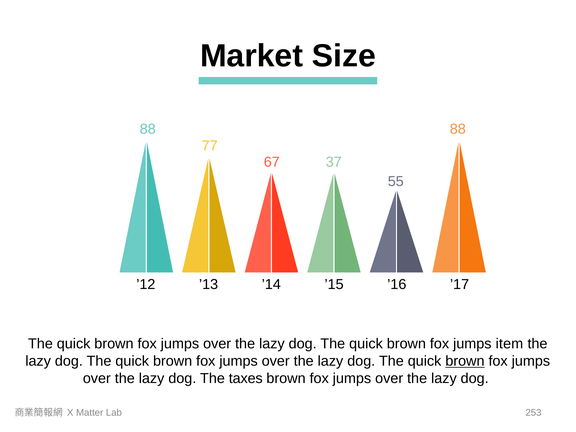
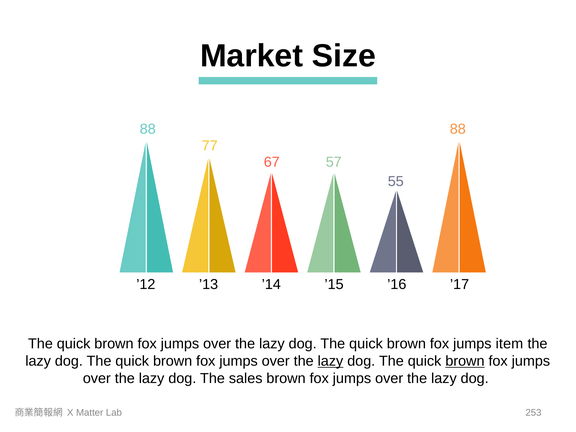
37: 37 -> 57
lazy at (330, 361) underline: none -> present
taxes: taxes -> sales
